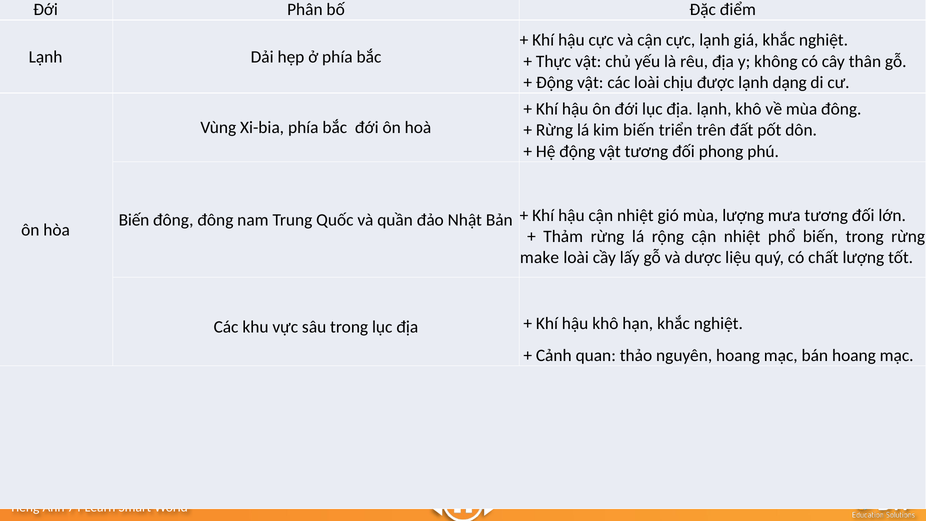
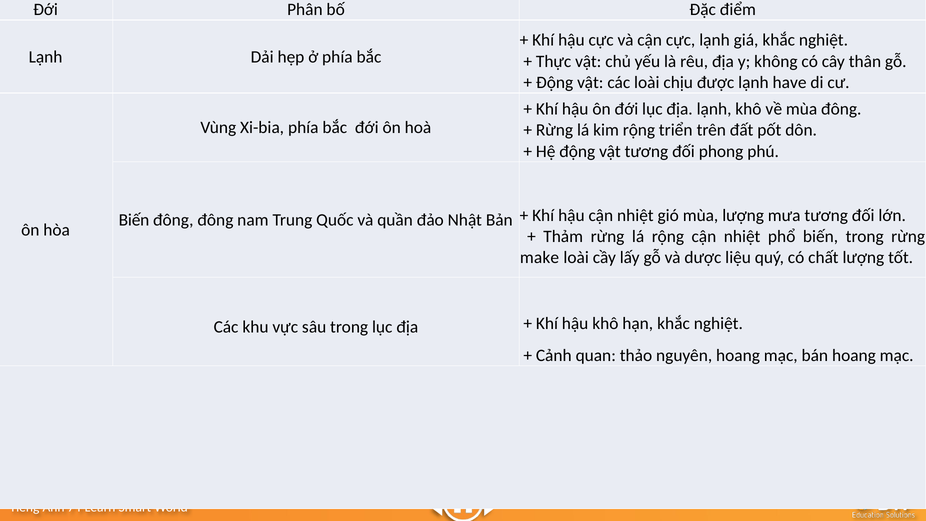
dạng: dạng -> have
kim biến: biến -> rộng
